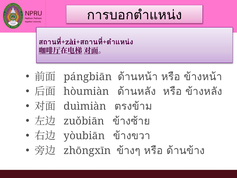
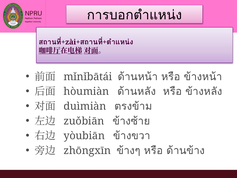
pángbiān: pángbiān -> mǐnǐbātái
